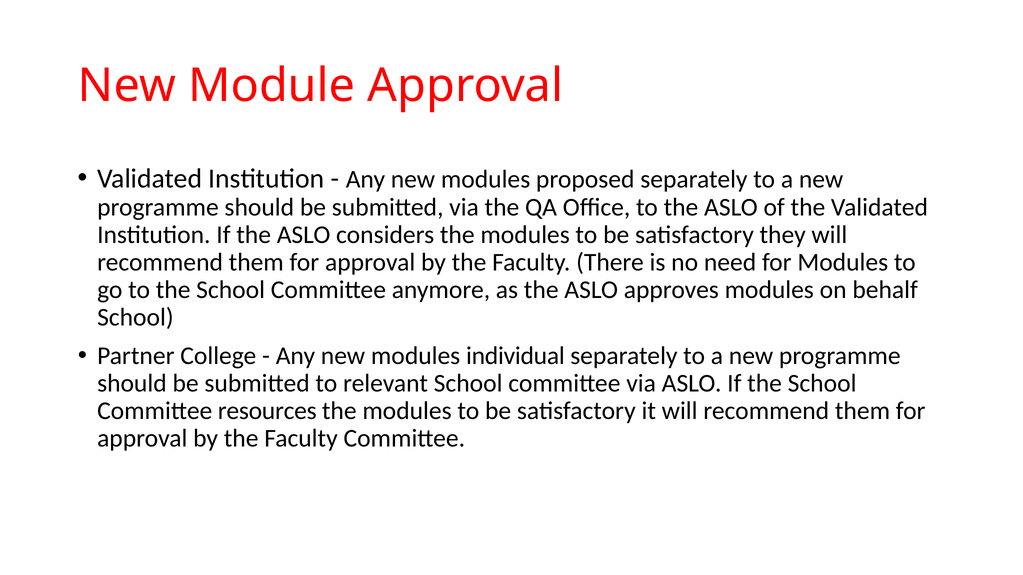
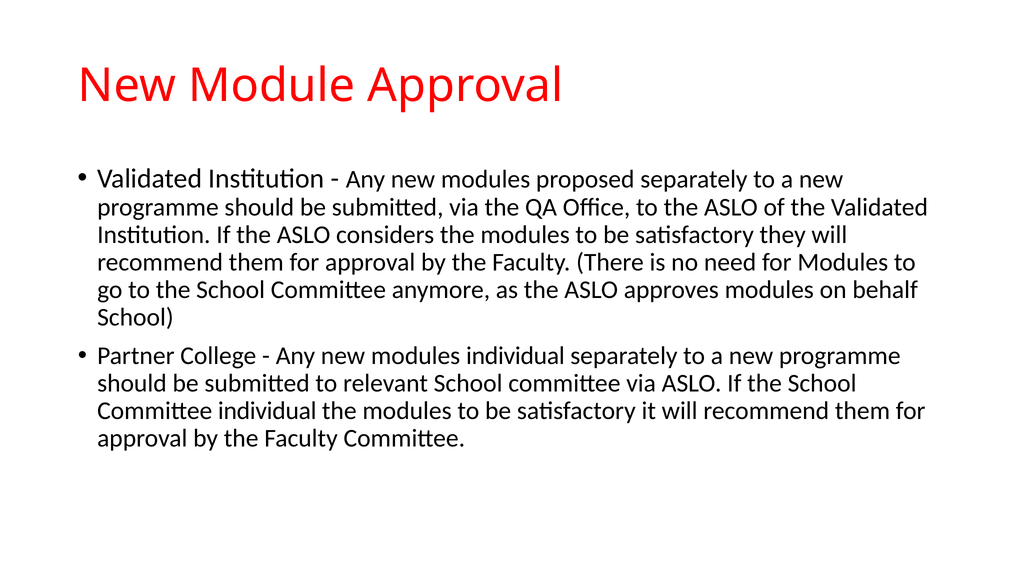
Committee resources: resources -> individual
